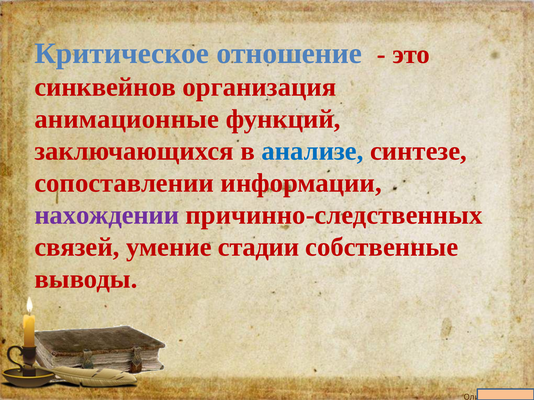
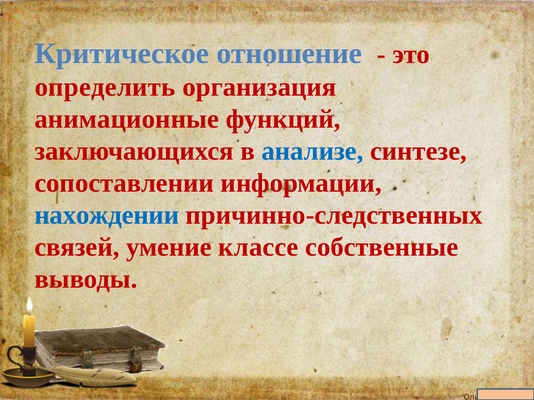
синквейнов: синквейнов -> определить
нахождении colour: purple -> blue
стадии: стадии -> классе
